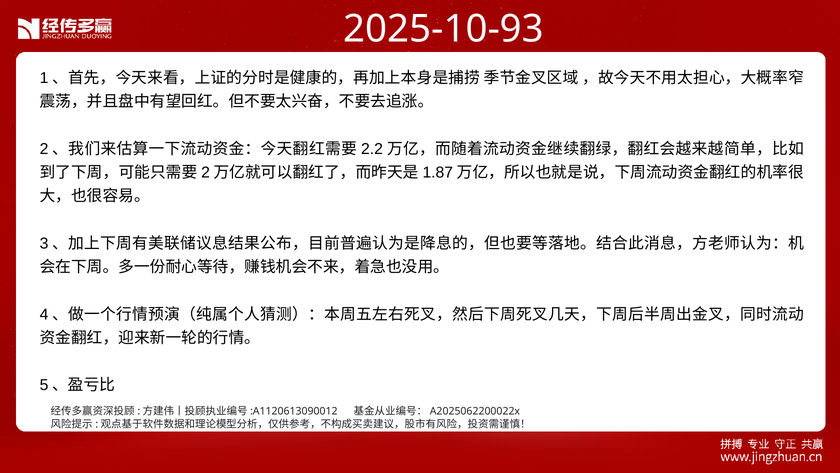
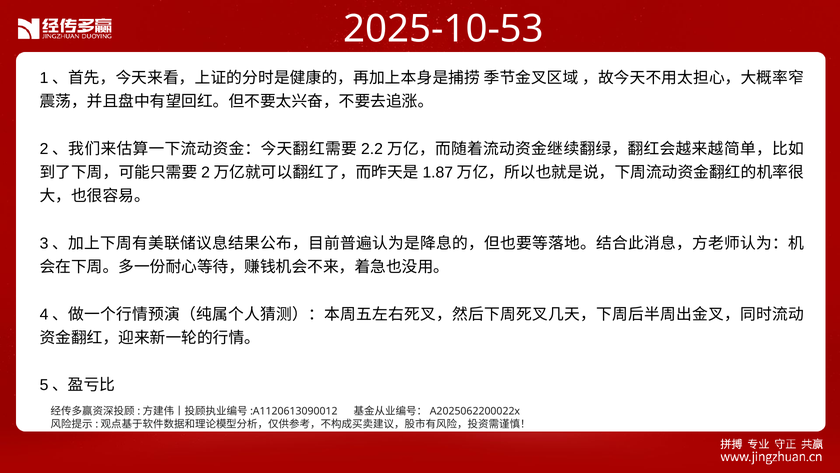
2025-10-93: 2025-10-93 -> 2025-10-53
